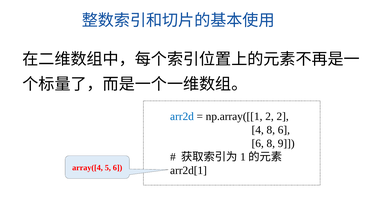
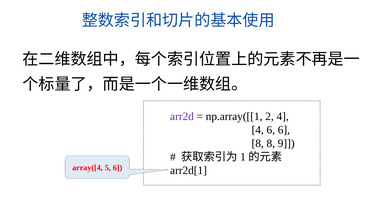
arr2d colour: blue -> purple
2 2: 2 -> 4
4 8: 8 -> 6
6 at (258, 144): 6 -> 8
